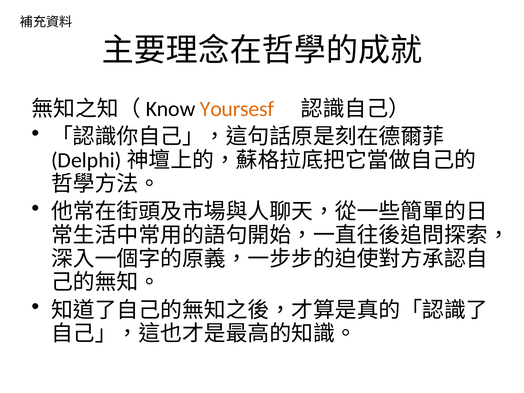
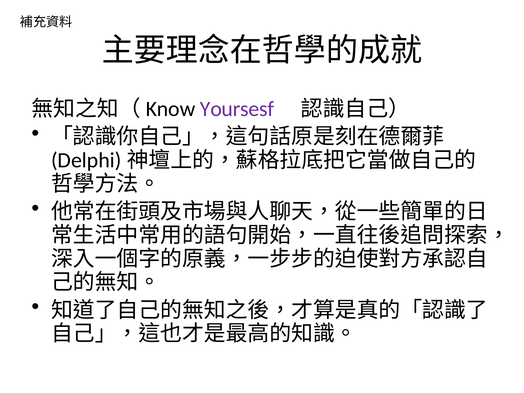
Yoursesf colour: orange -> purple
